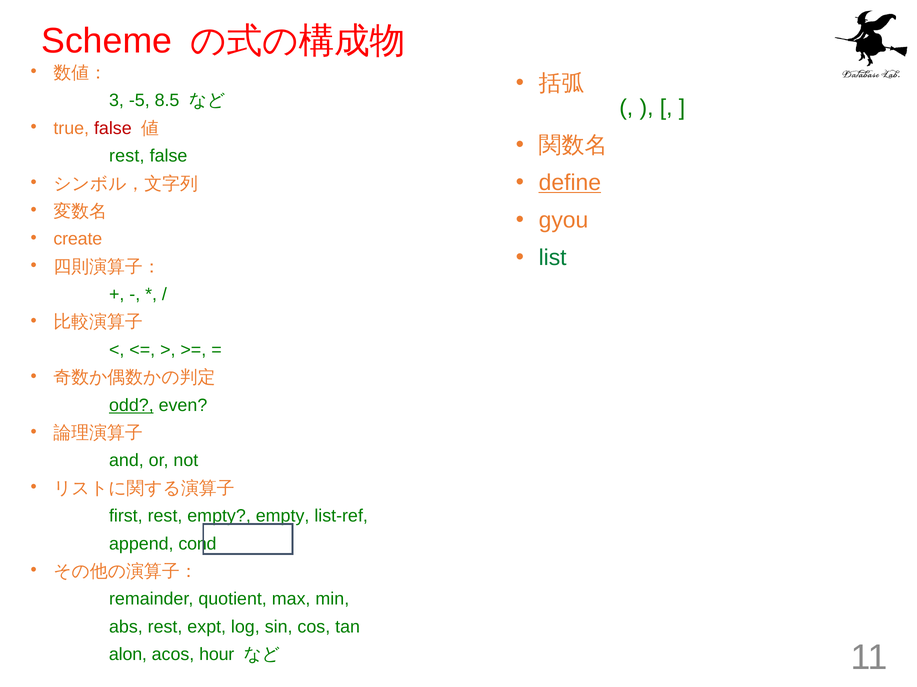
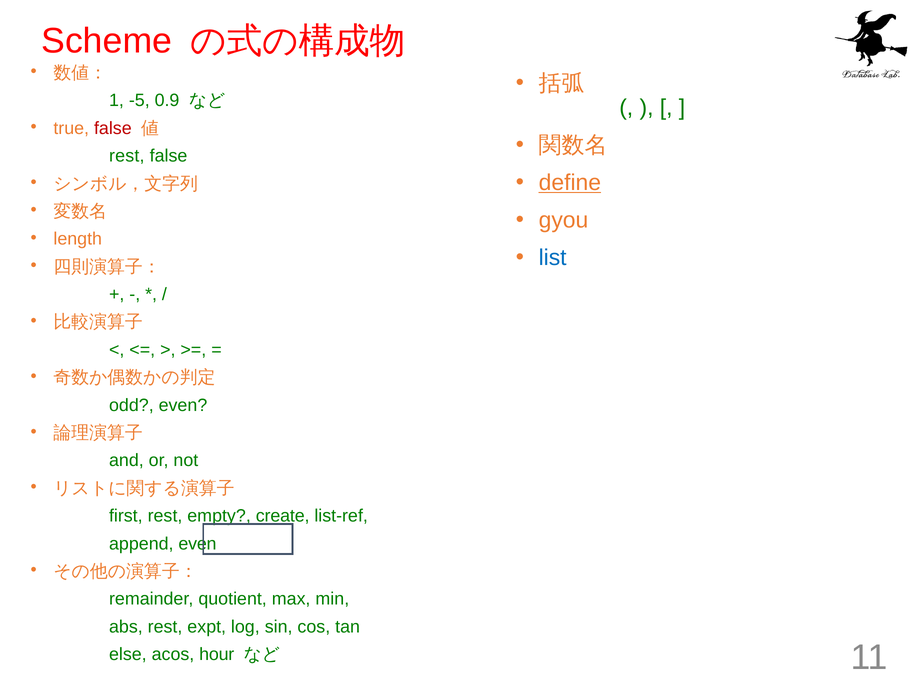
3: 3 -> 1
8.5: 8.5 -> 0.9
create: create -> length
list colour: green -> blue
odd underline: present -> none
empty empty: empty -> create
append cond: cond -> even
alon: alon -> else
